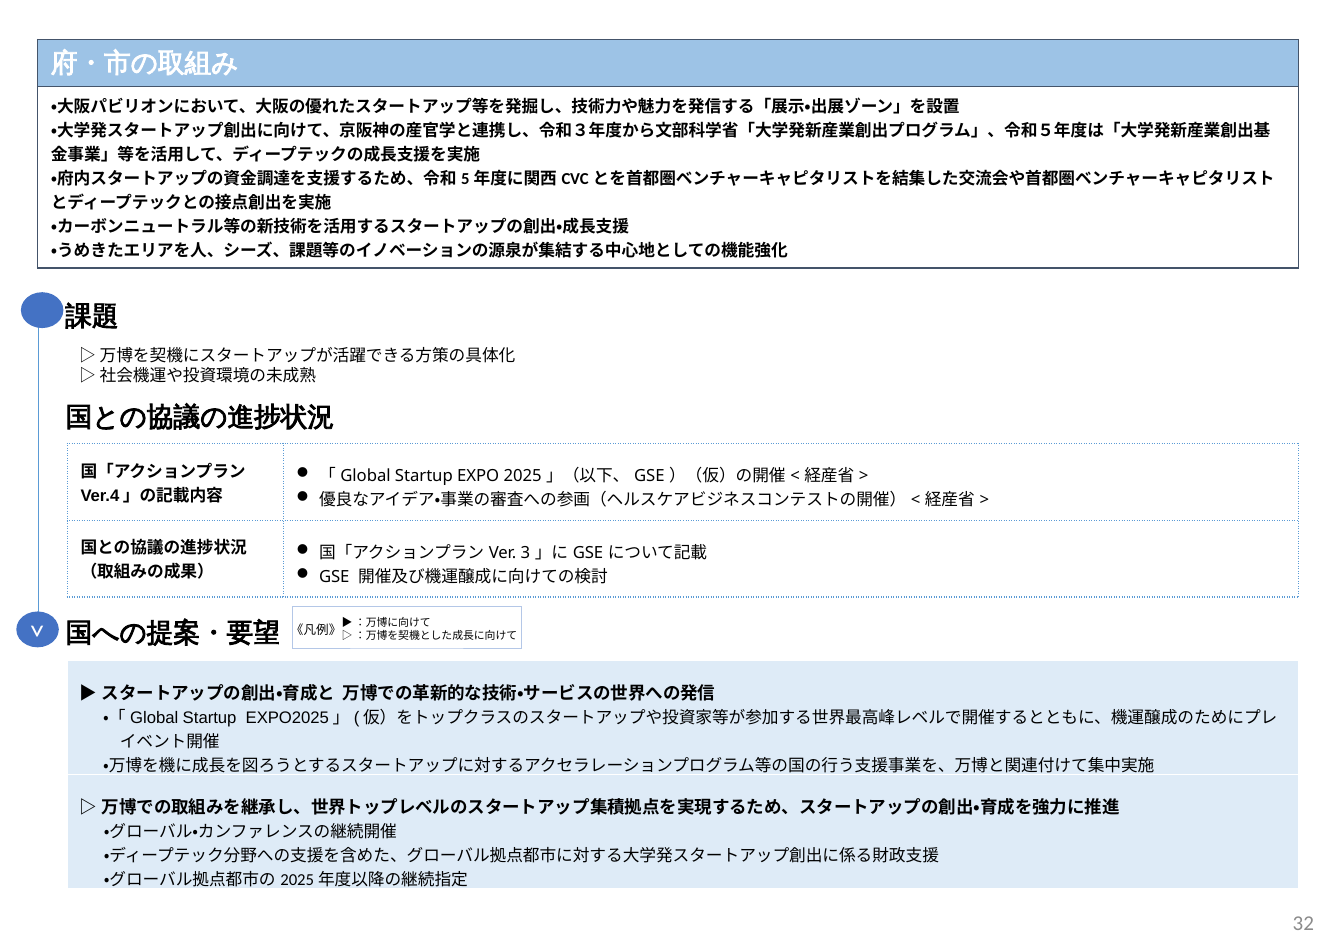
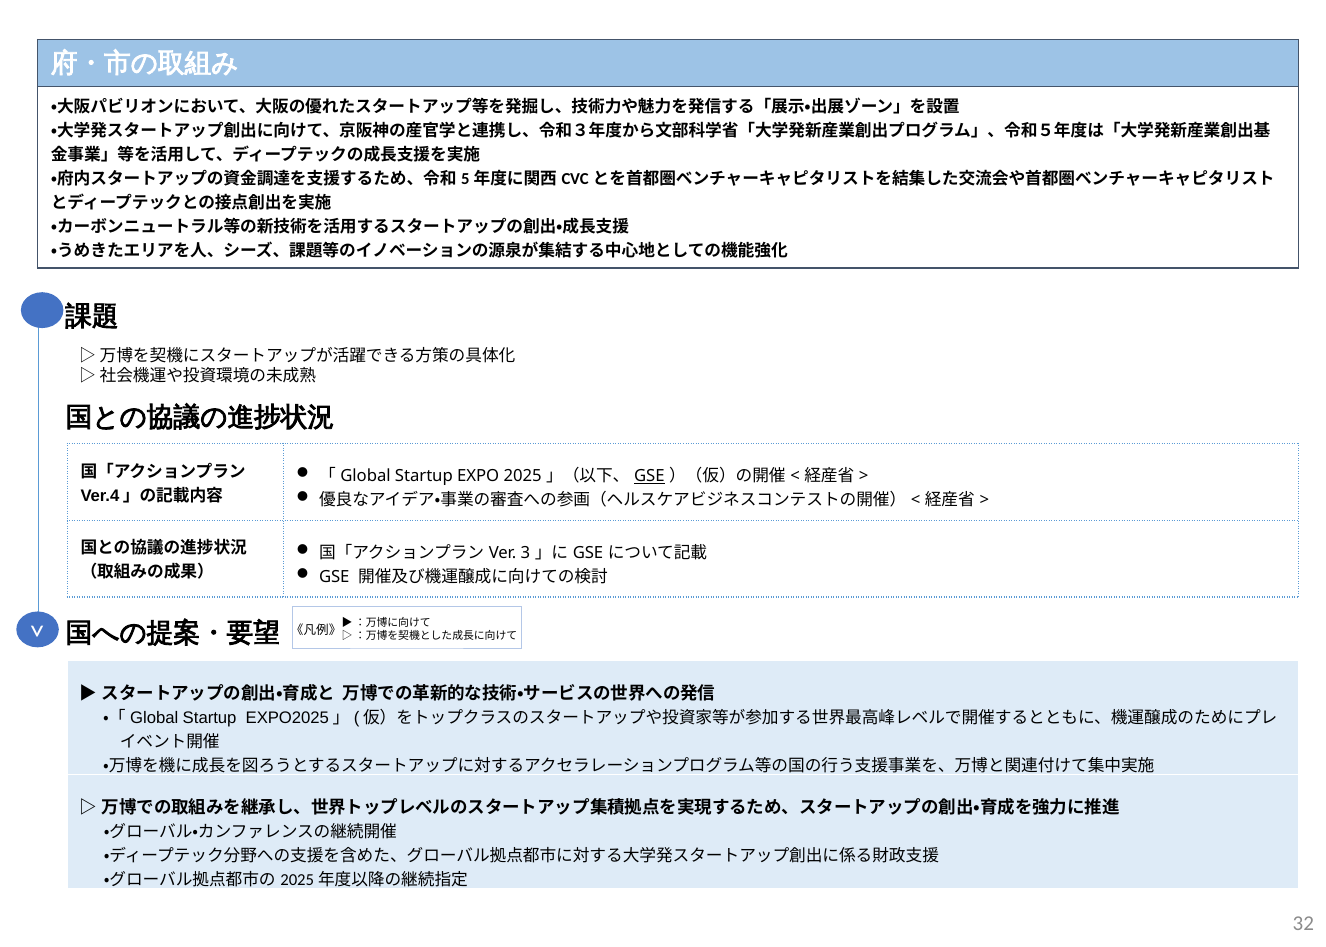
GSE at (649, 476) underline: none -> present
